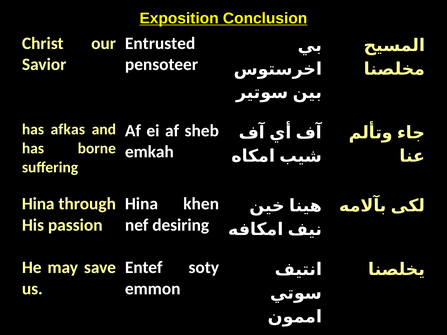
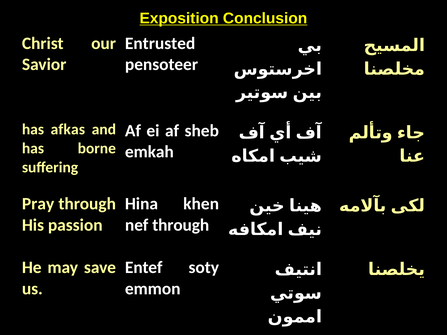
Hina at (38, 204): Hina -> Pray
nef desiring: desiring -> through
